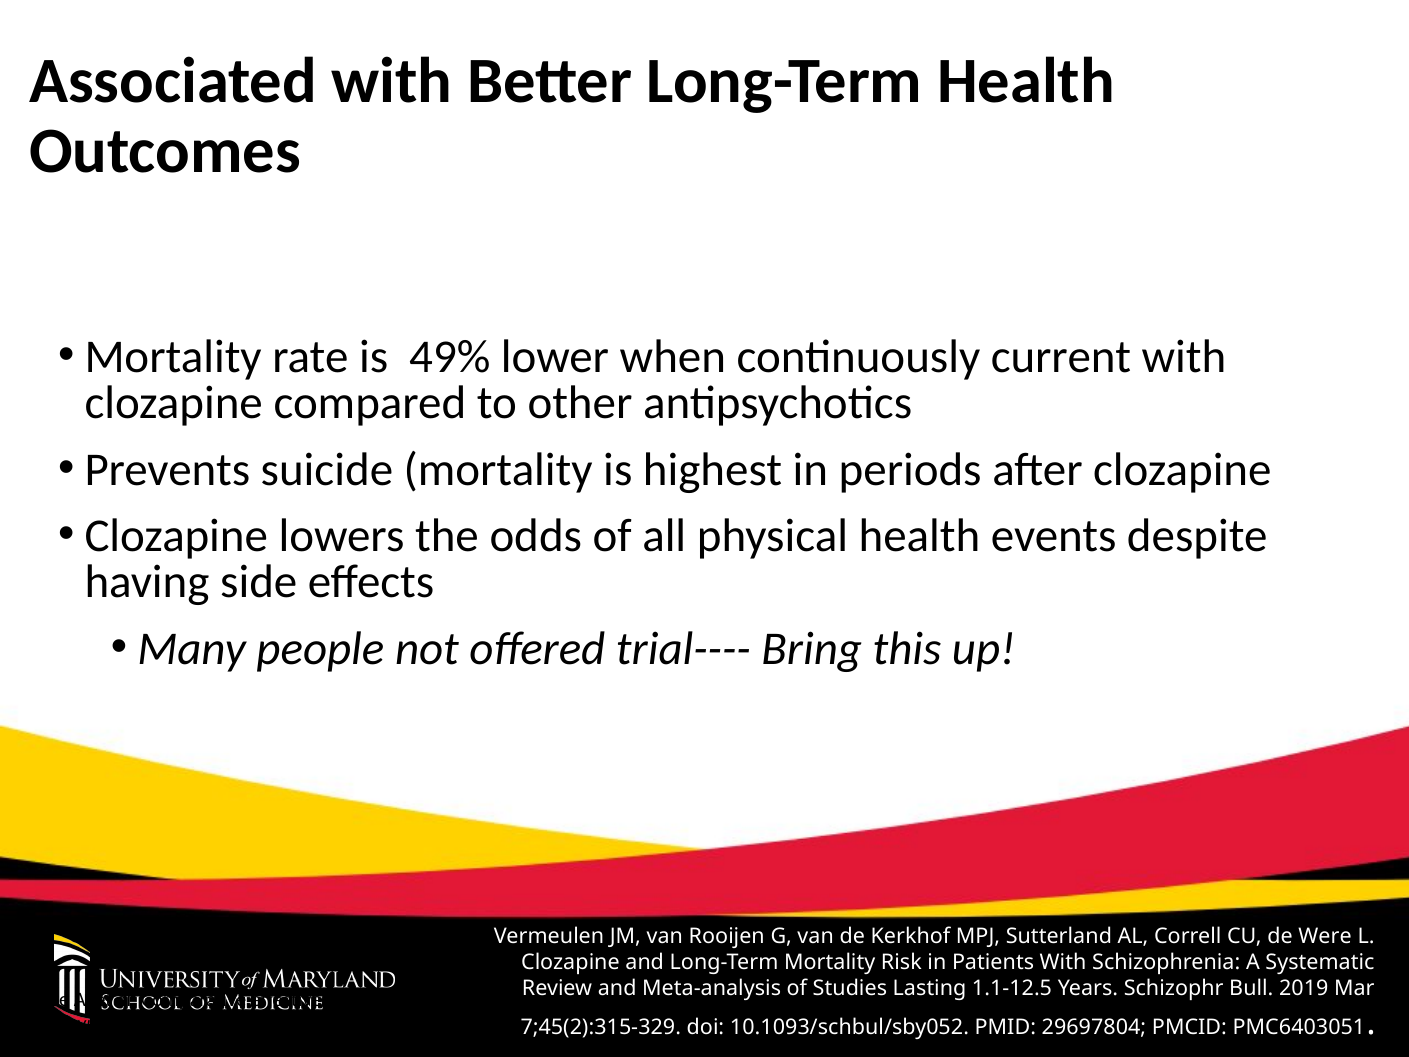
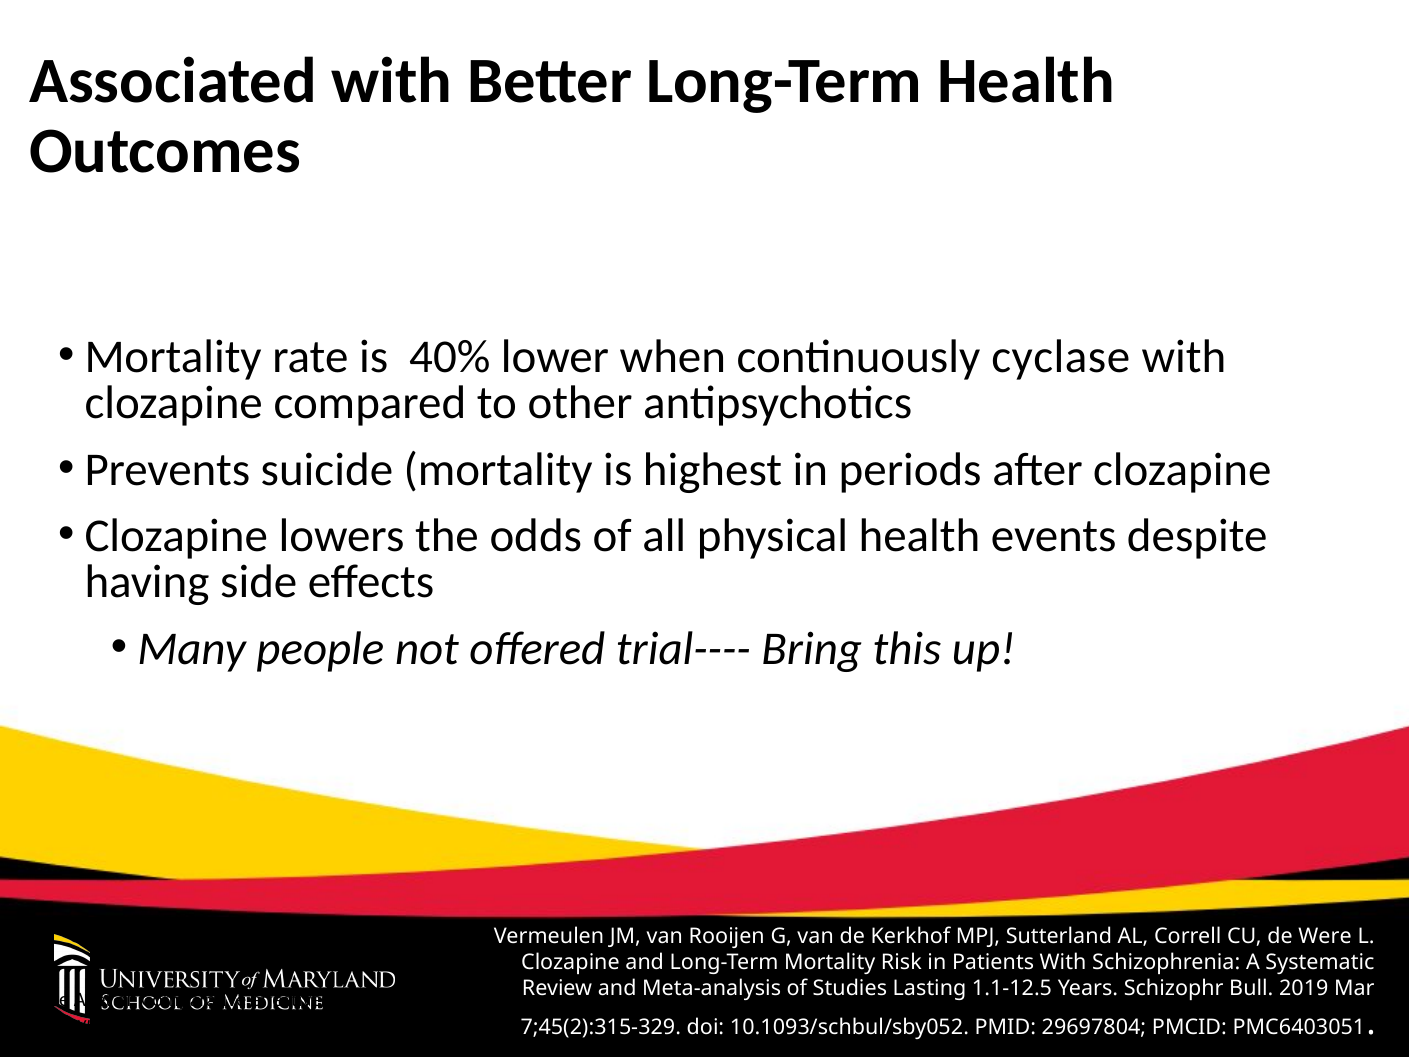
49%: 49% -> 40%
current: current -> cyclase
